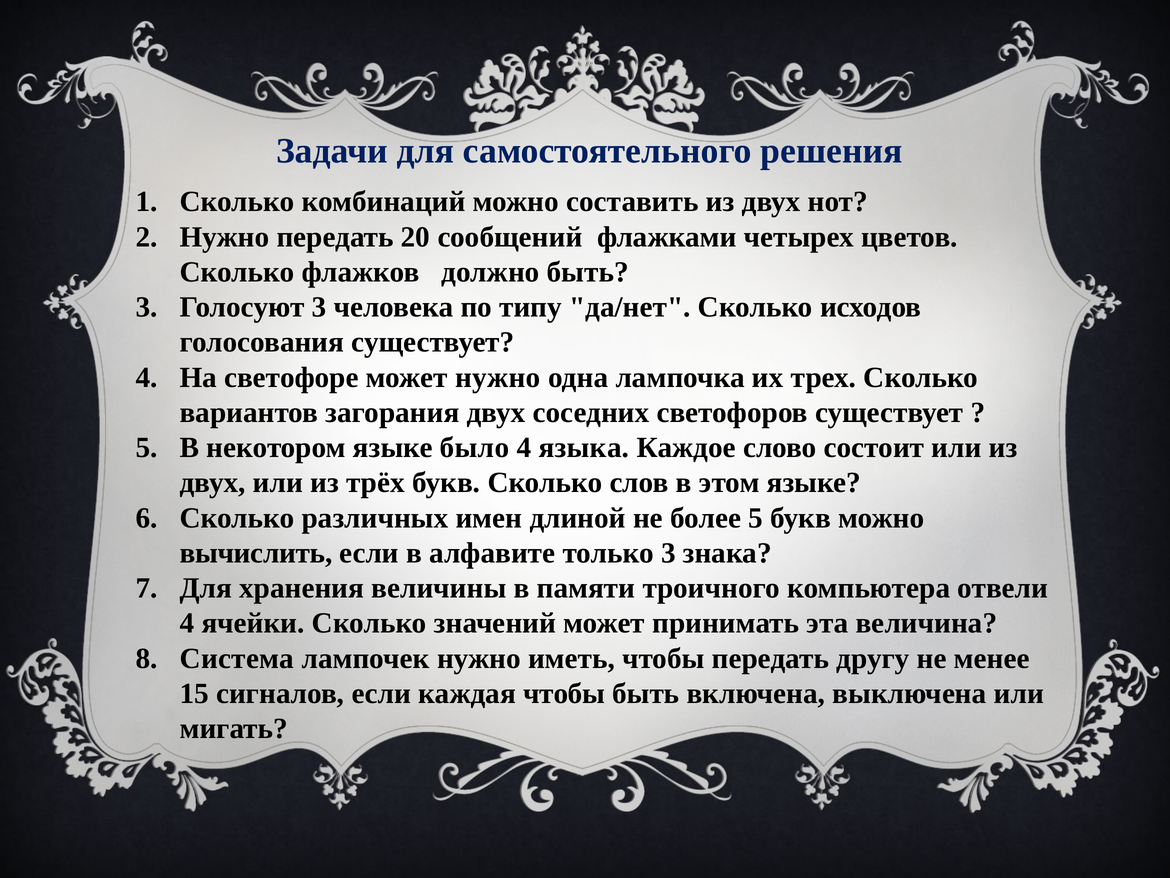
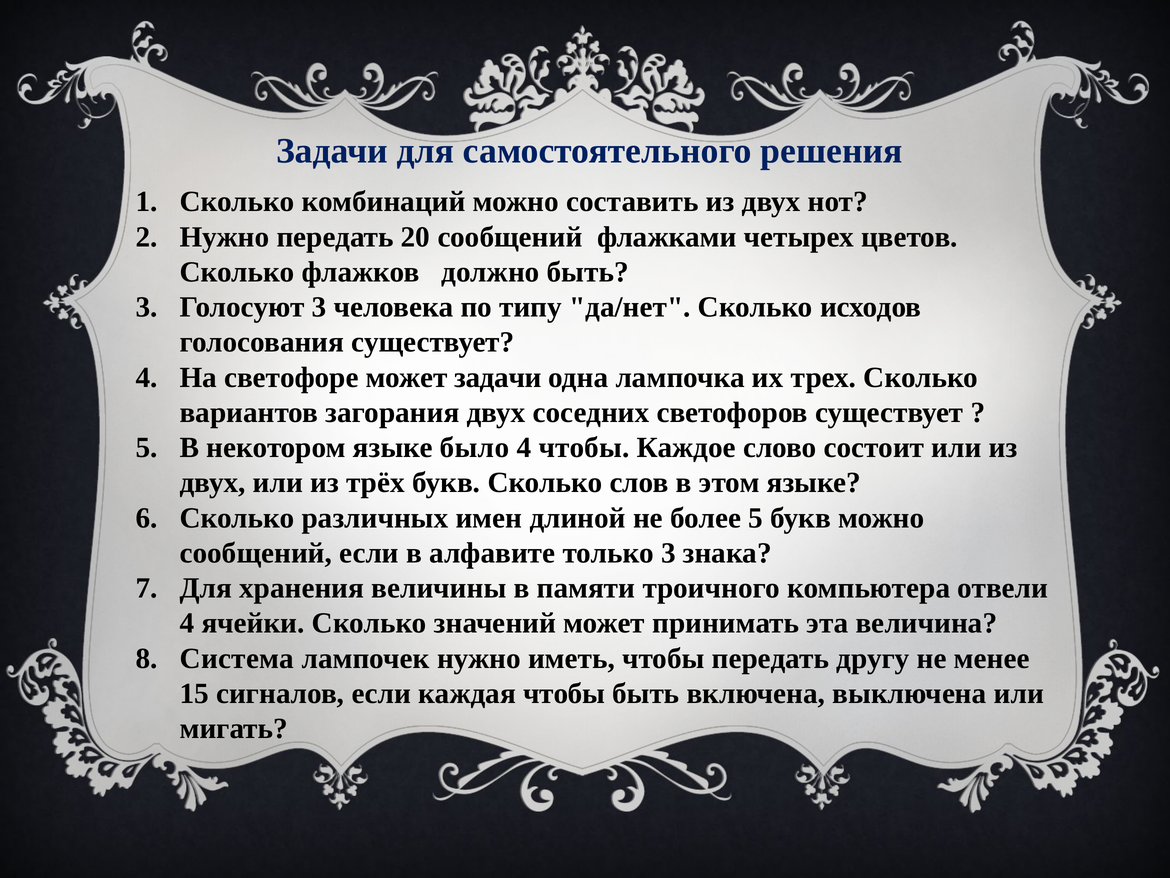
может нужно: нужно -> задачи
4 языка: языка -> чтобы
вычислить at (256, 553): вычислить -> сообщений
